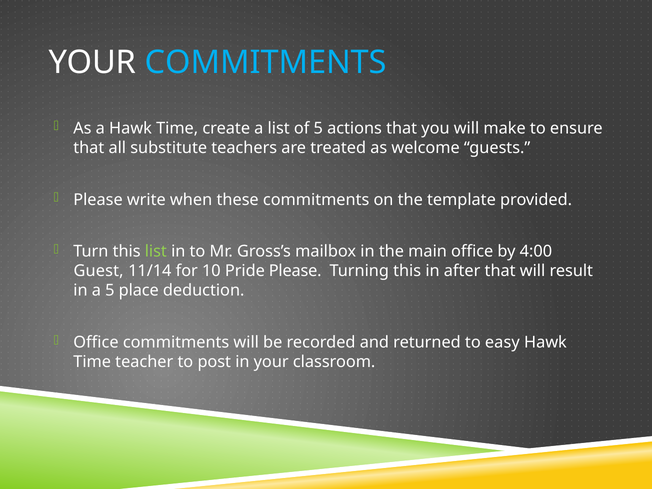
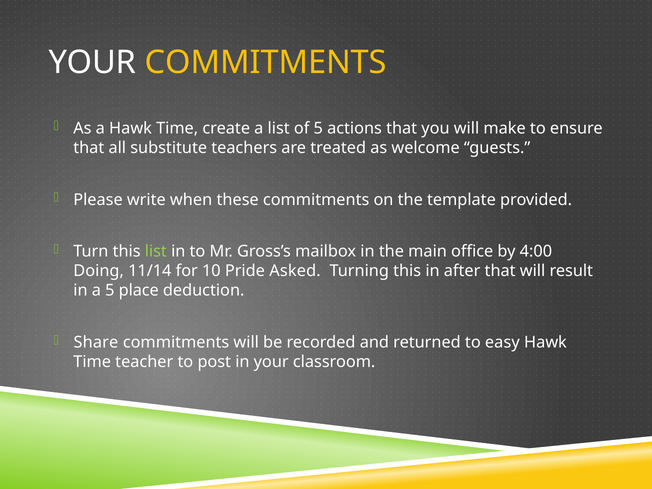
COMMITMENTS at (266, 63) colour: light blue -> yellow
Guest: Guest -> Doing
Pride Please: Please -> Asked
Office at (96, 342): Office -> Share
